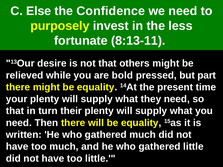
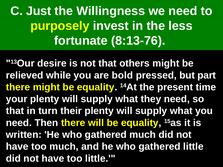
Else: Else -> Just
Confidence: Confidence -> Willingness
8:13-11: 8:13-11 -> 8:13-76
